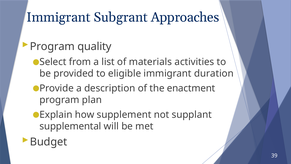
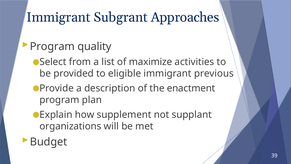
materials: materials -> maximize
duration: duration -> previous
supplemental: supplemental -> organizations
